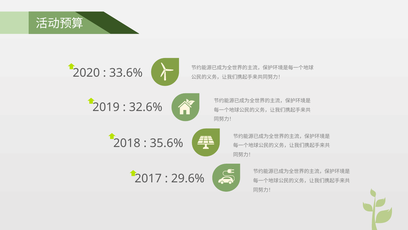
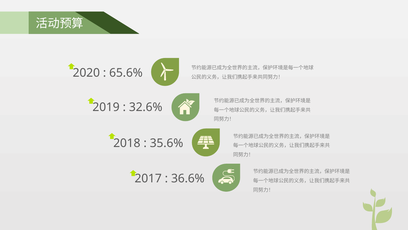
33.6%: 33.6% -> 65.6%
29.6%: 29.6% -> 36.6%
